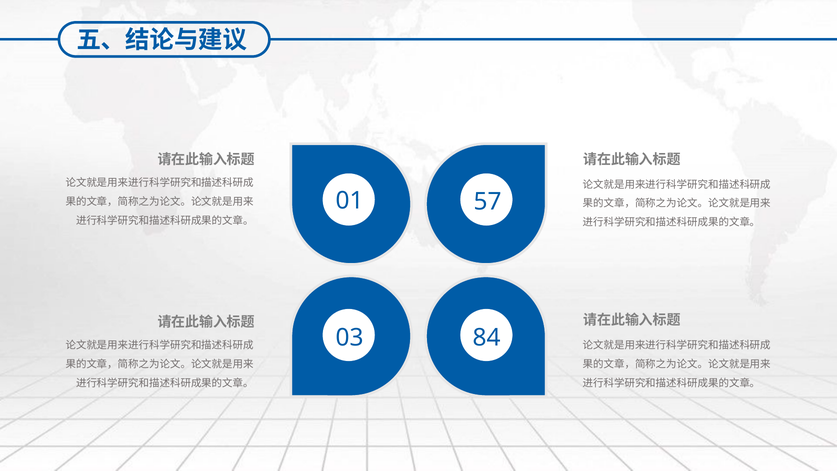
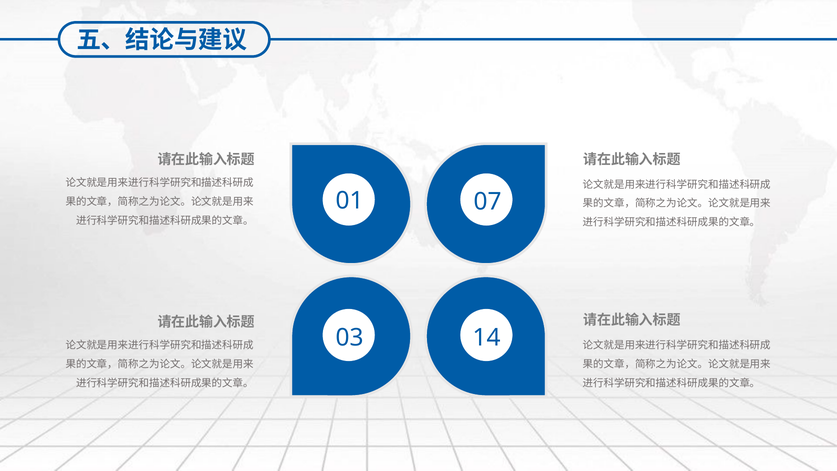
57: 57 -> 07
84: 84 -> 14
